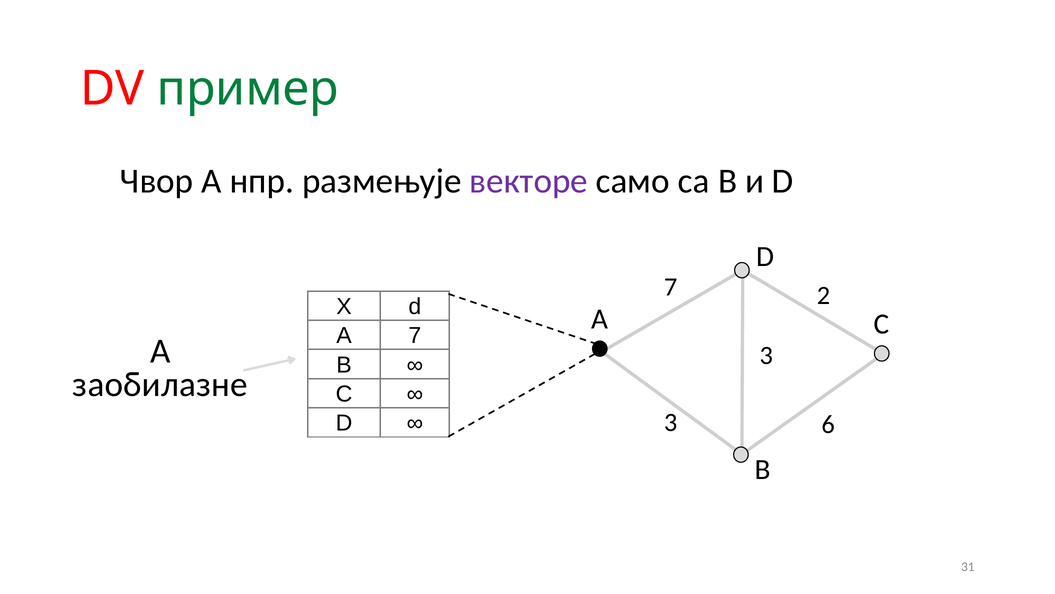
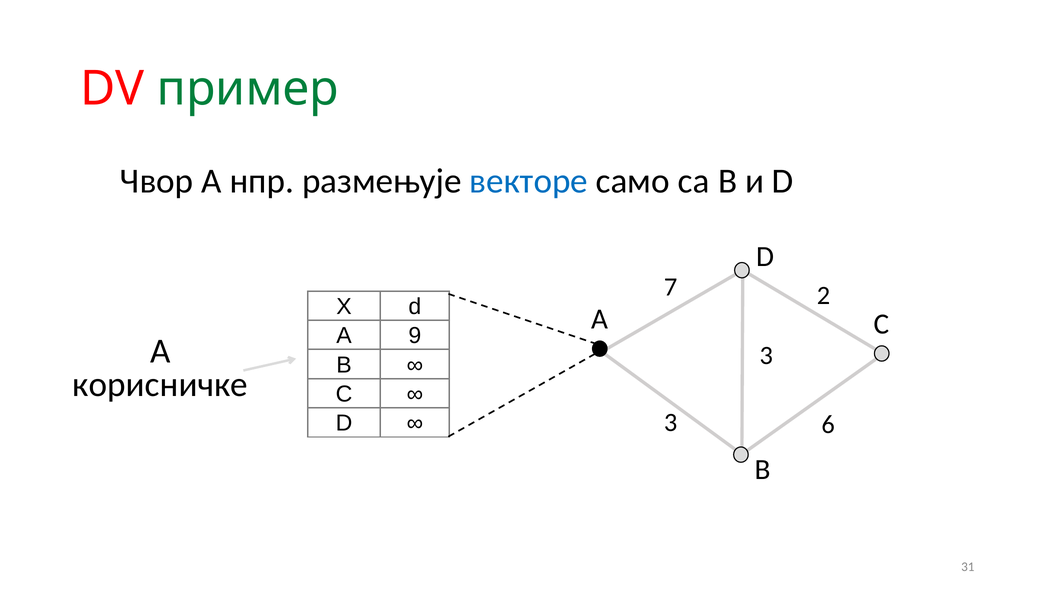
векторе colour: purple -> blue
A 7: 7 -> 9
заобилазне: заобилазне -> корисничке
